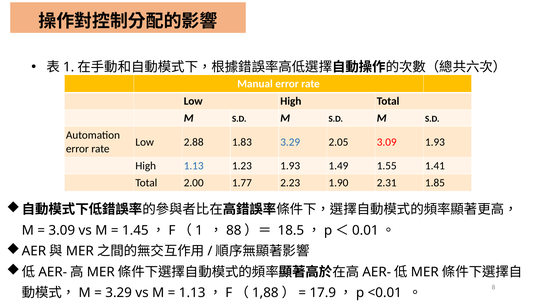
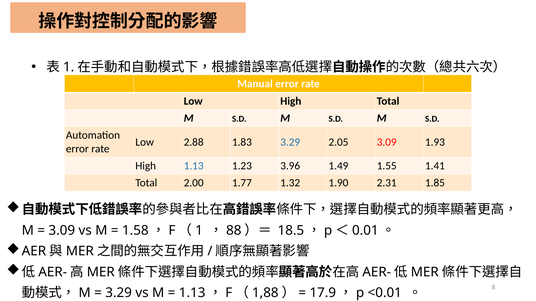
1.23 1.93: 1.93 -> 3.96
2.23: 2.23 -> 1.32
1.45: 1.45 -> 1.58
